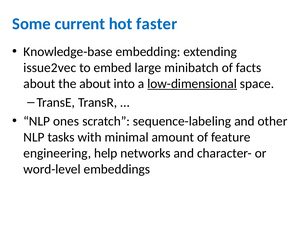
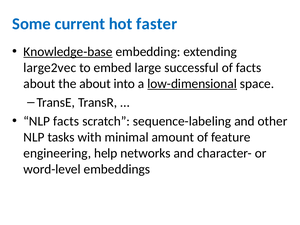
Knowledge-base underline: none -> present
issue2vec: issue2vec -> large2vec
minibatch: minibatch -> successful
NLP ones: ones -> facts
